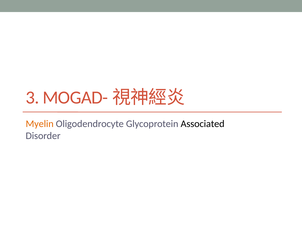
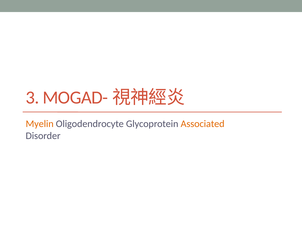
Associated colour: black -> orange
